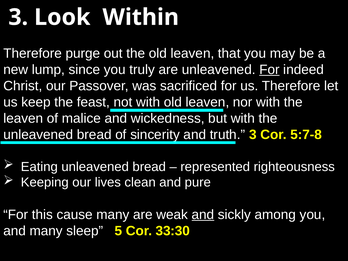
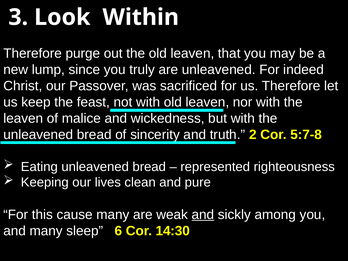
For at (269, 70) underline: present -> none
truth 3: 3 -> 2
5: 5 -> 6
33:30: 33:30 -> 14:30
